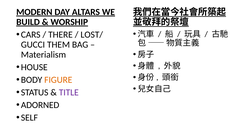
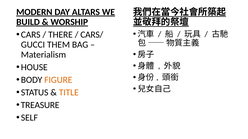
LOST/: LOST/ -> CARS/
TITLE colour: purple -> orange
ADORNED: ADORNED -> TREASURE
